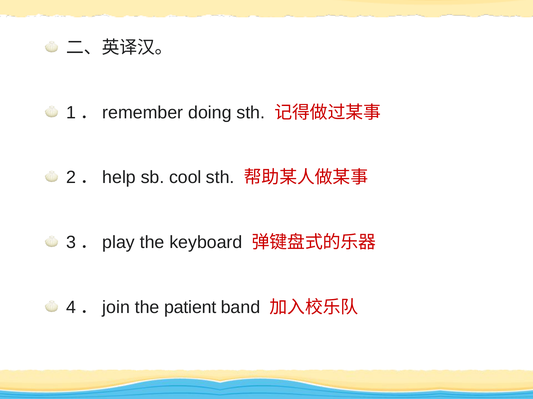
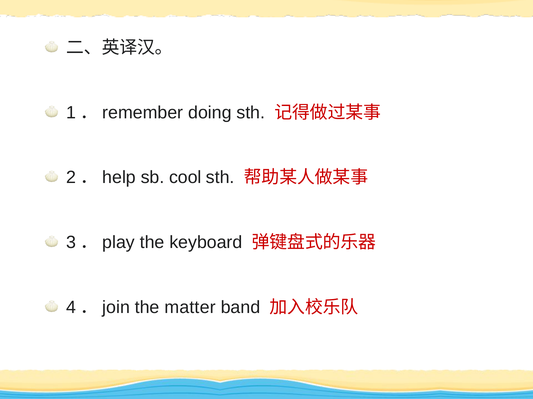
patient: patient -> matter
